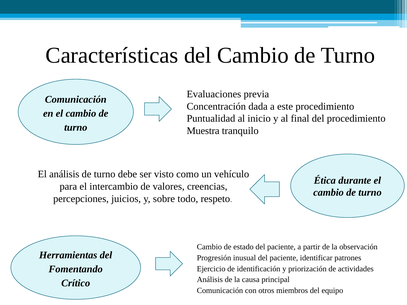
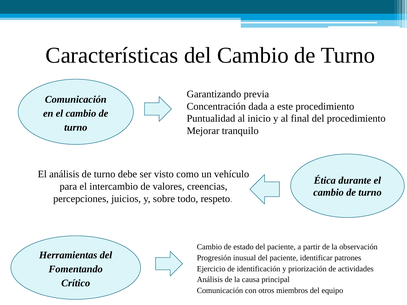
Evaluaciones: Evaluaciones -> Garantizando
Muestra: Muestra -> Mejorar
